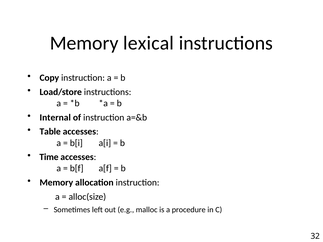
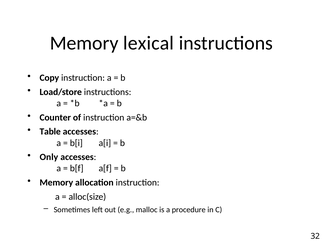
Internal: Internal -> Counter
Time: Time -> Only
